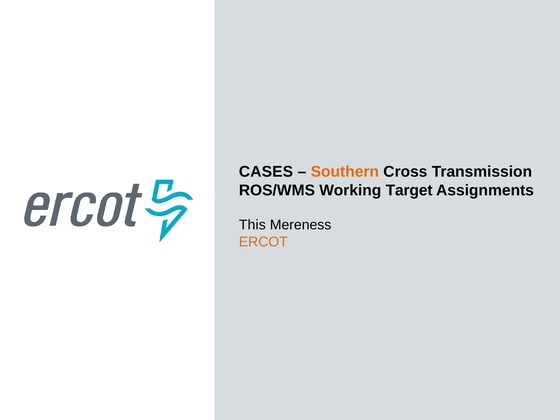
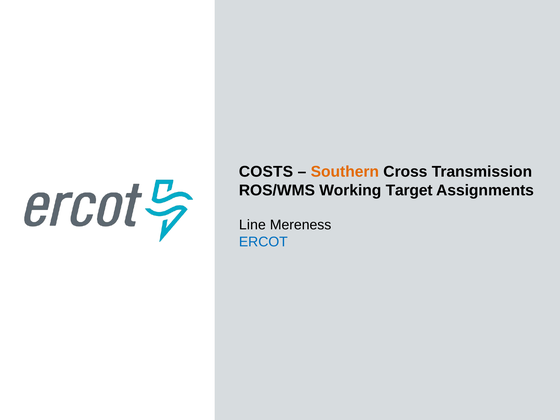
CASES: CASES -> COSTS
This: This -> Line
ERCOT colour: orange -> blue
